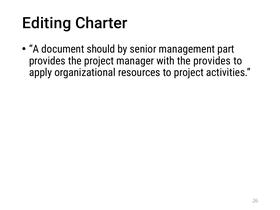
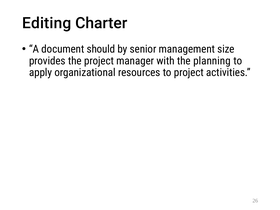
part: part -> size
the provides: provides -> planning
